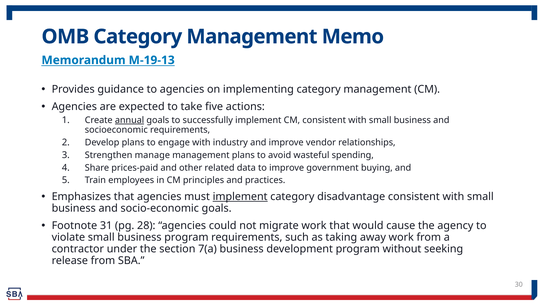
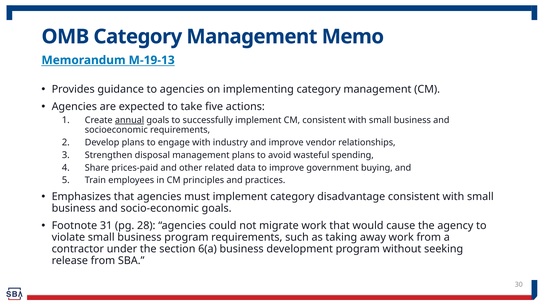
manage: manage -> disposal
implement at (240, 197) underline: present -> none
7(a: 7(a -> 6(a
